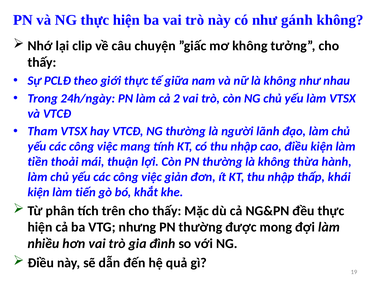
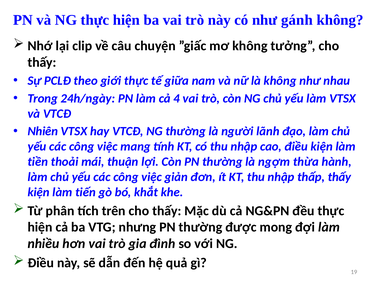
2: 2 -> 4
Tham: Tham -> Nhiên
thường là không: không -> ngợm
thấp khái: khái -> thấy
